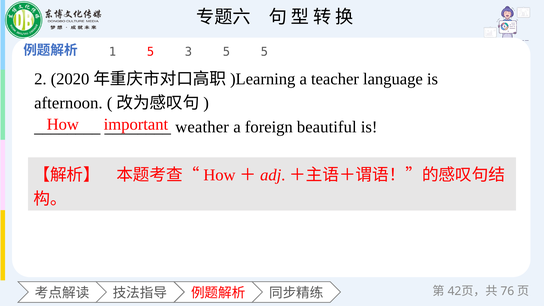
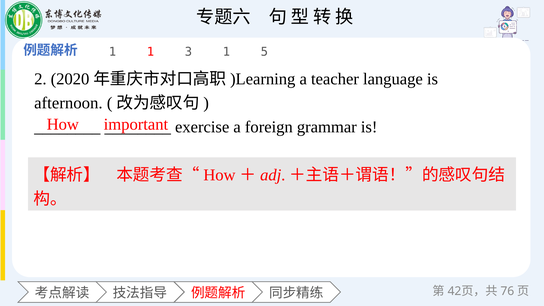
1 5: 5 -> 1
3 5: 5 -> 1
weather: weather -> exercise
beautiful: beautiful -> grammar
